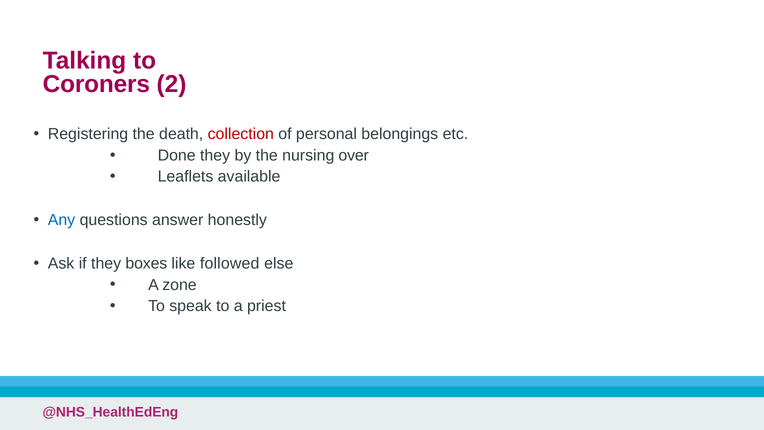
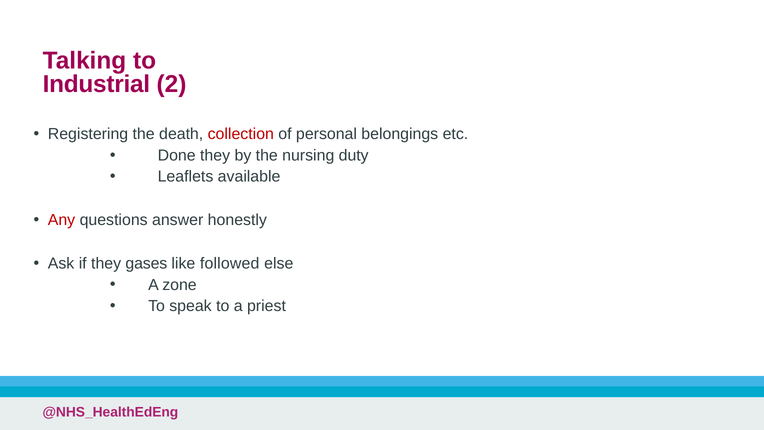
Coroners: Coroners -> Industrial
over: over -> duty
Any colour: blue -> red
boxes: boxes -> gases
